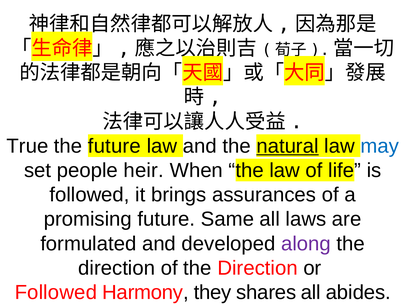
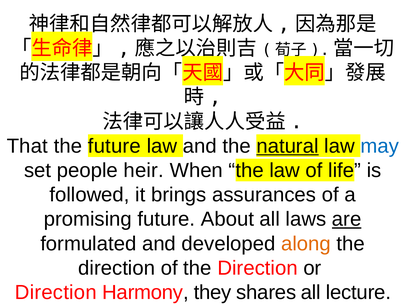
True: True -> That
Same: Same -> About
are underline: none -> present
along colour: purple -> orange
Followed at (56, 293): Followed -> Direction
abides: abides -> lecture
